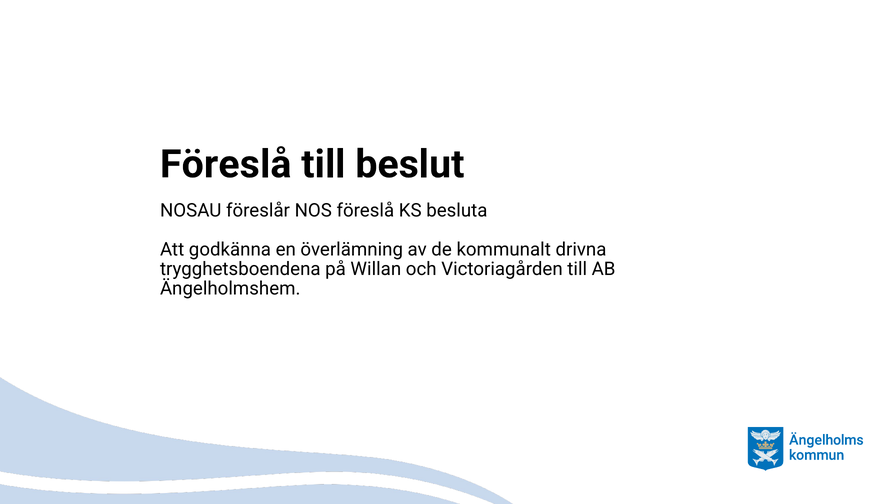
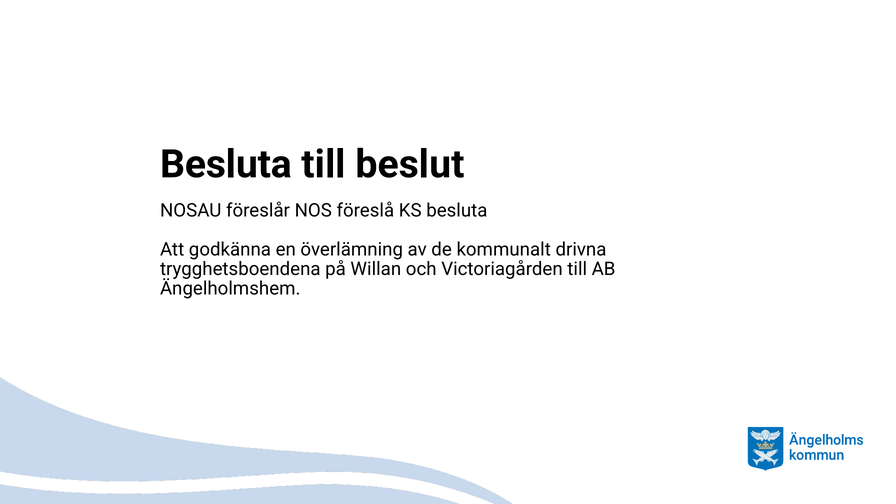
Föreslå at (226, 164): Föreslå -> Besluta
